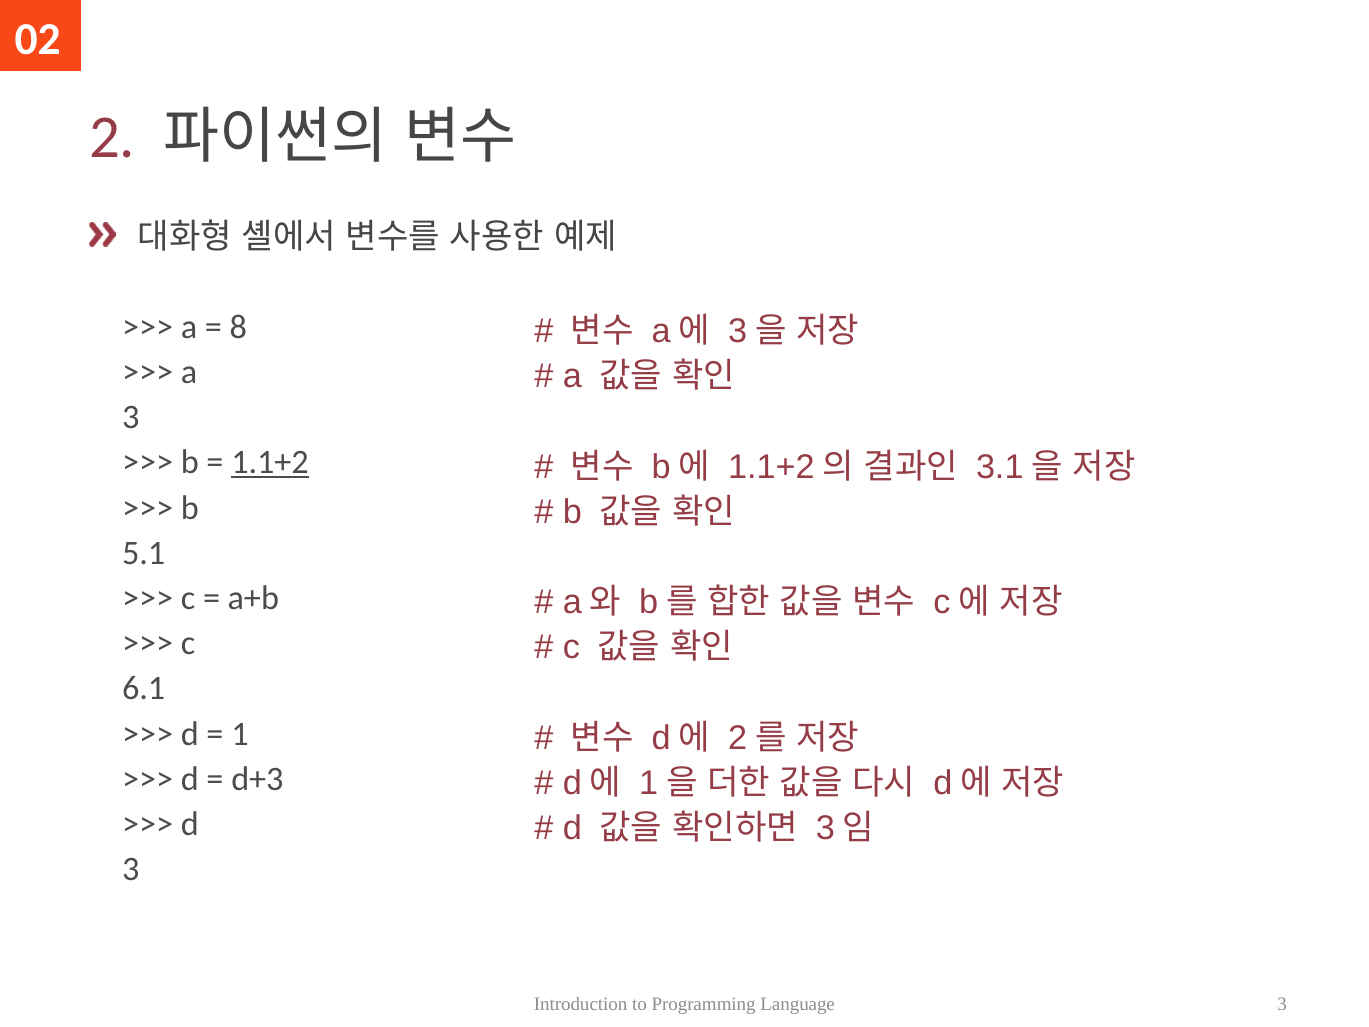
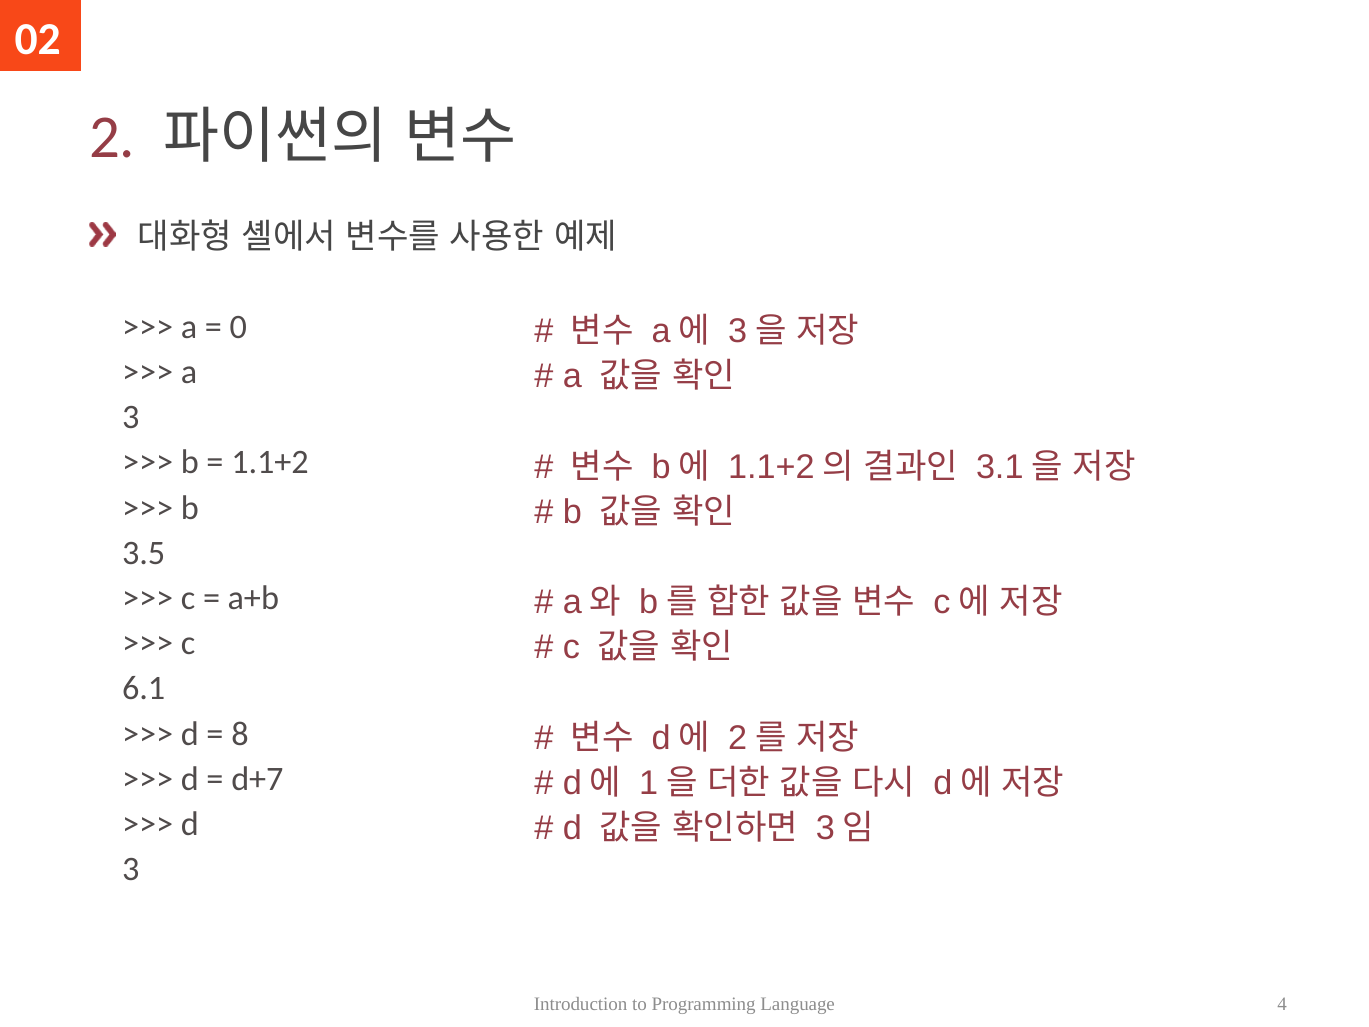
8: 8 -> 0
1.1+2 underline: present -> none
5.1: 5.1 -> 3.5
1: 1 -> 8
d+3: d+3 -> d+7
Language 3: 3 -> 4
